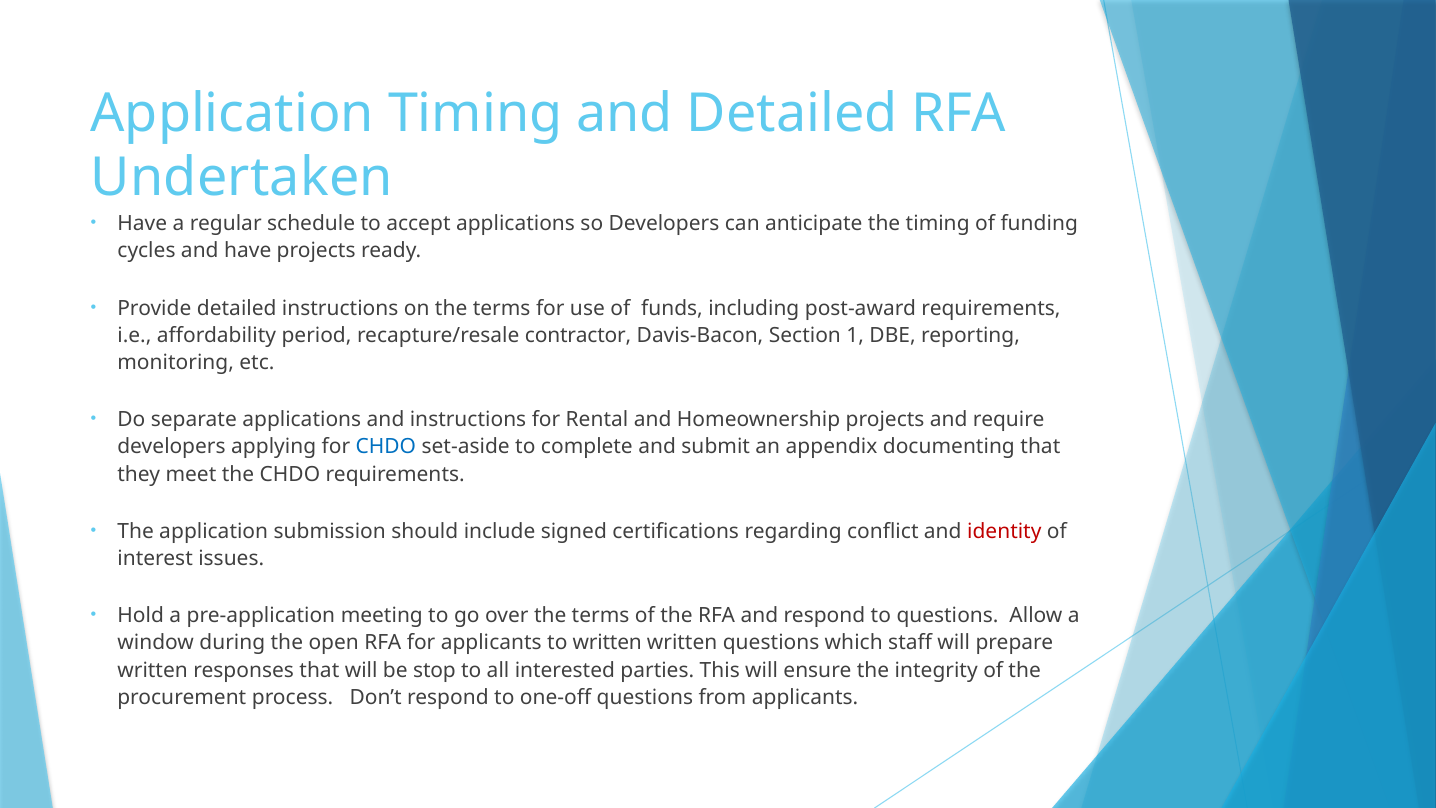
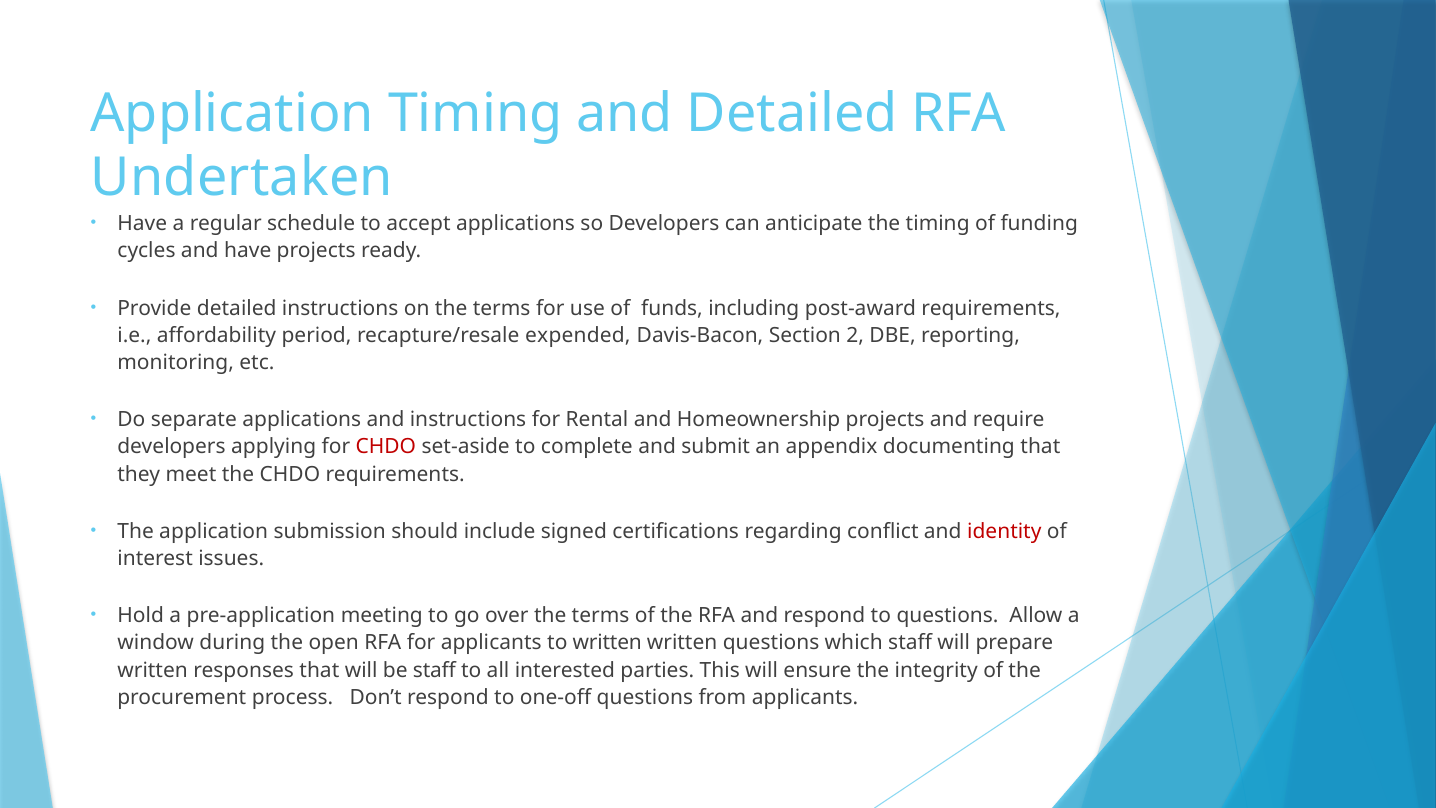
contractor: contractor -> expended
1: 1 -> 2
CHDO at (386, 447) colour: blue -> red
be stop: stop -> staff
